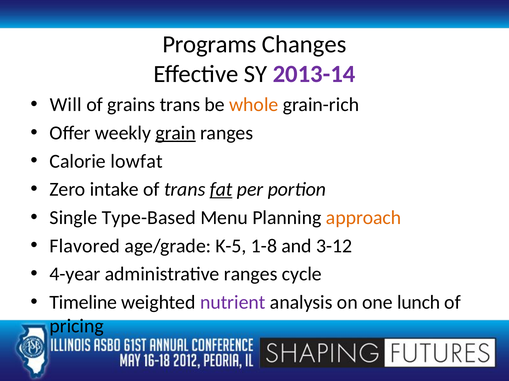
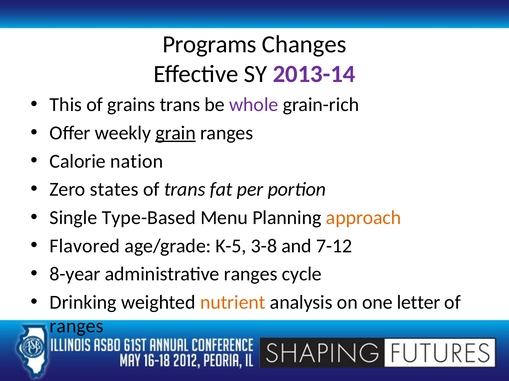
Will: Will -> This
whole colour: orange -> purple
lowfat: lowfat -> nation
intake: intake -> states
fat underline: present -> none
1-8: 1-8 -> 3-8
3-12: 3-12 -> 7-12
4-year: 4-year -> 8-year
Timeline: Timeline -> Drinking
nutrient colour: purple -> orange
lunch: lunch -> letter
pricing at (77, 327): pricing -> ranges
